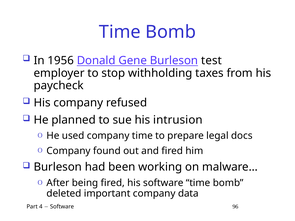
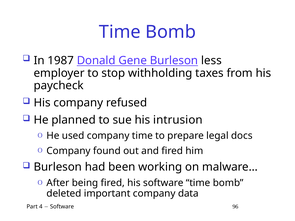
1956: 1956 -> 1987
test: test -> less
